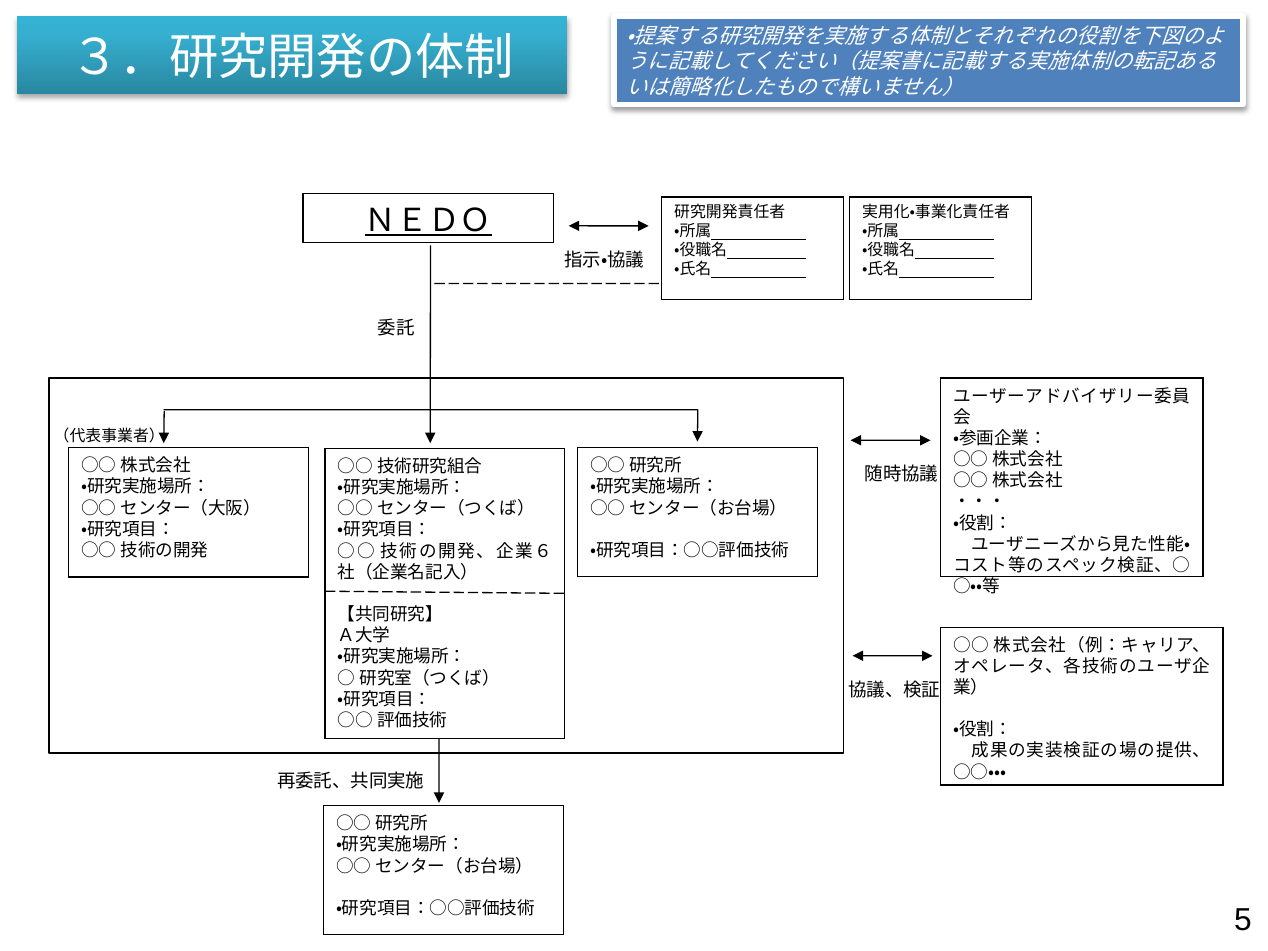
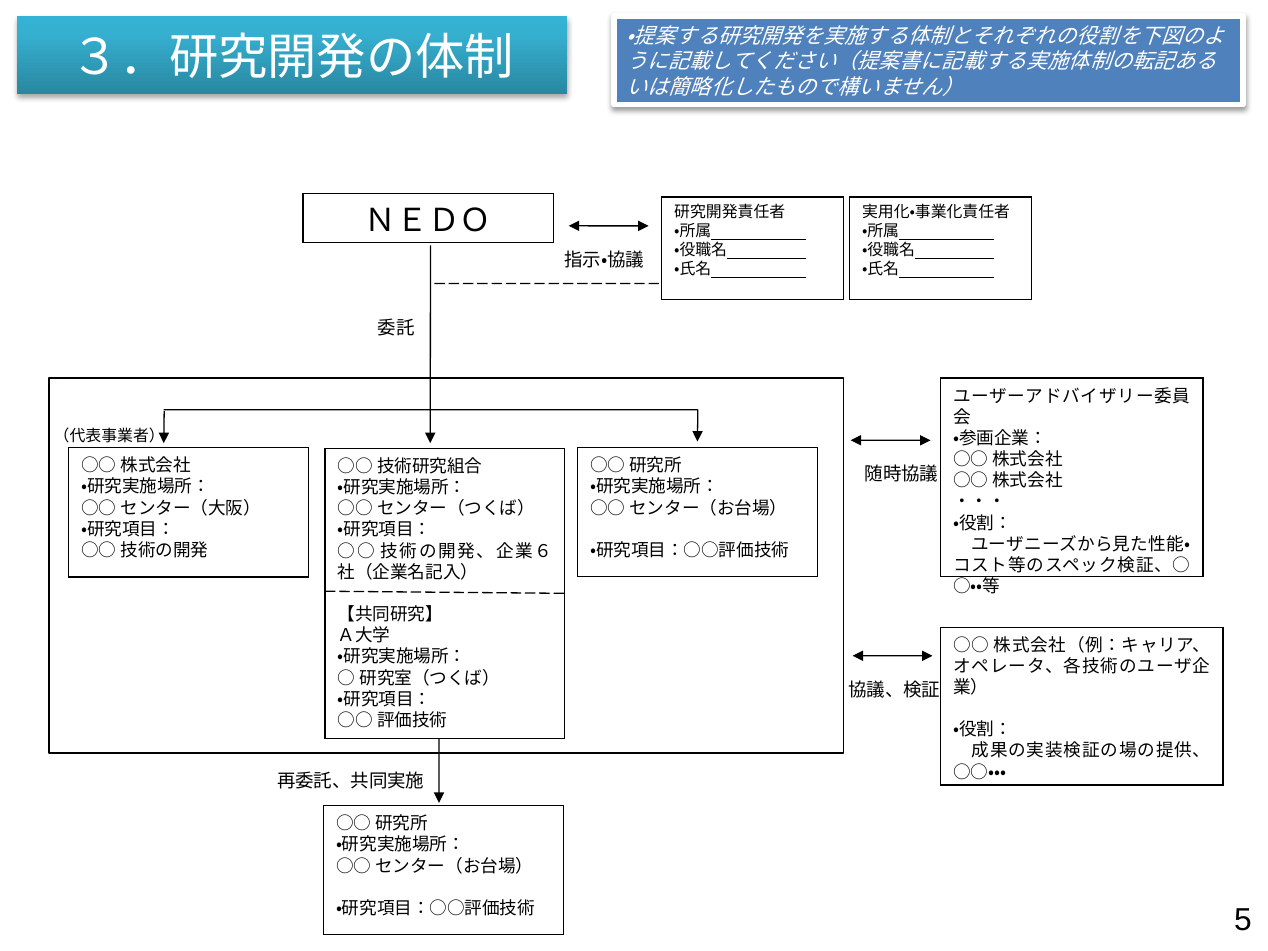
ＮＥＤＯ underline: present -> none
